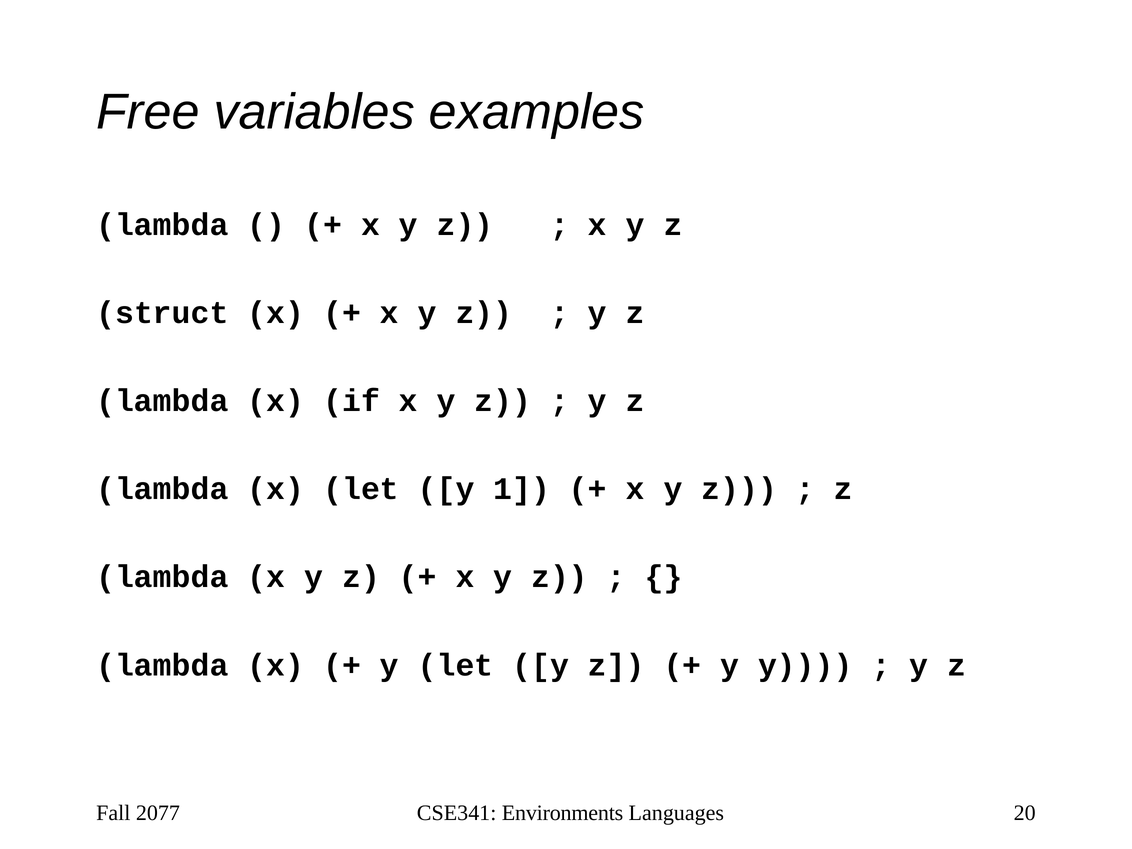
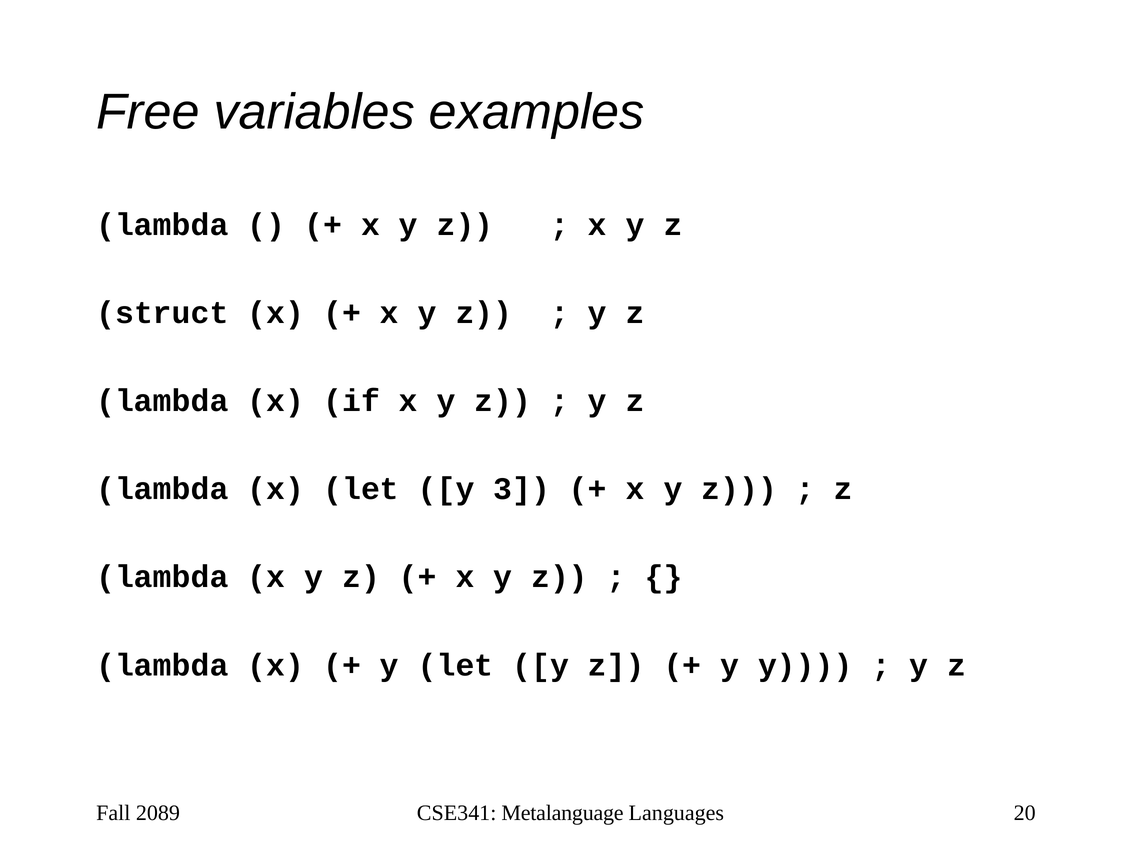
1: 1 -> 3
2077: 2077 -> 2089
Environments: Environments -> Metalanguage
